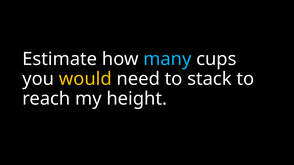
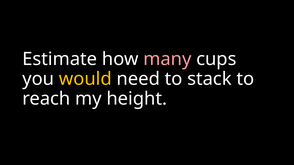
many colour: light blue -> pink
